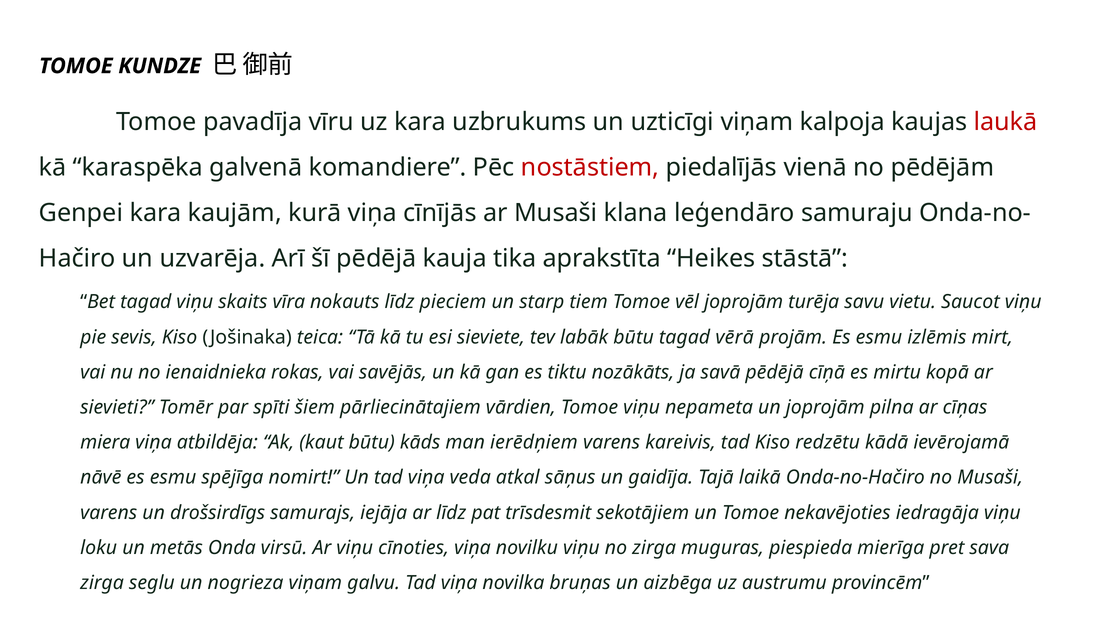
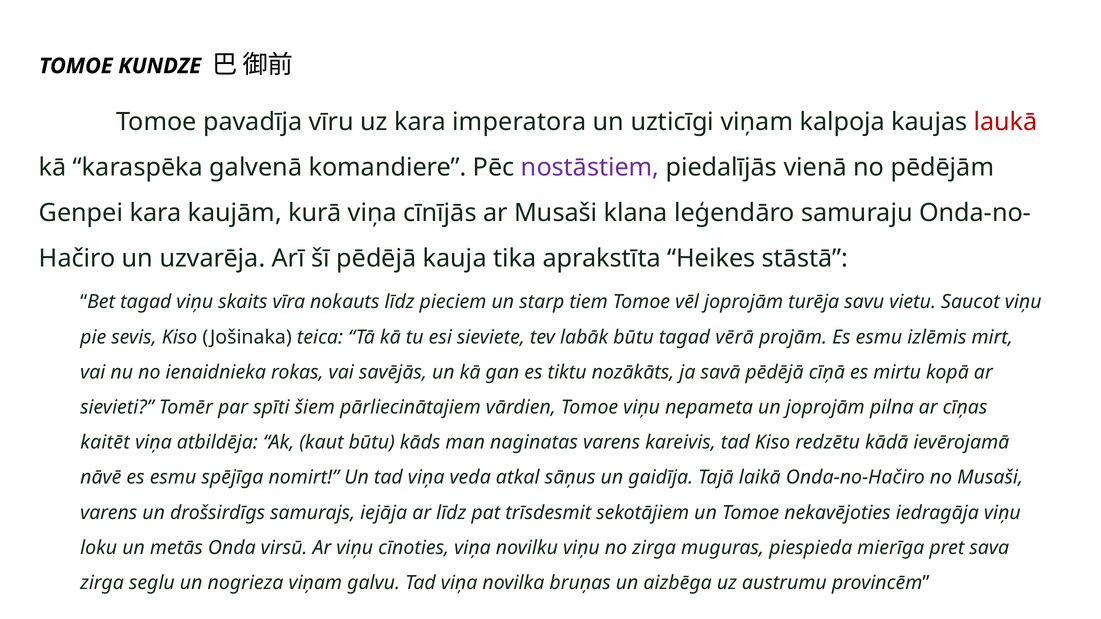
uzbrukums: uzbrukums -> imperatora
nostāstiem colour: red -> purple
miera: miera -> kaitēt
ierēdņiem: ierēdņiem -> naginatas
